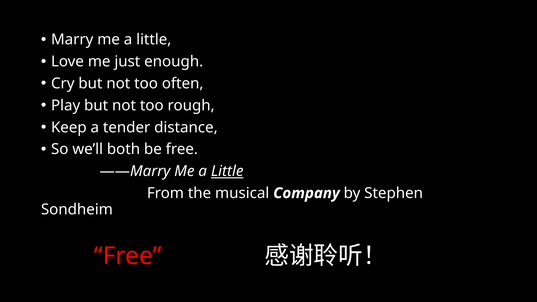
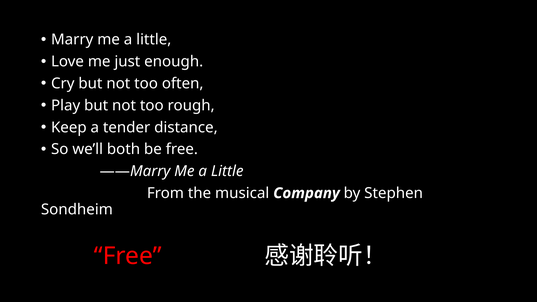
Little at (227, 171) underline: present -> none
